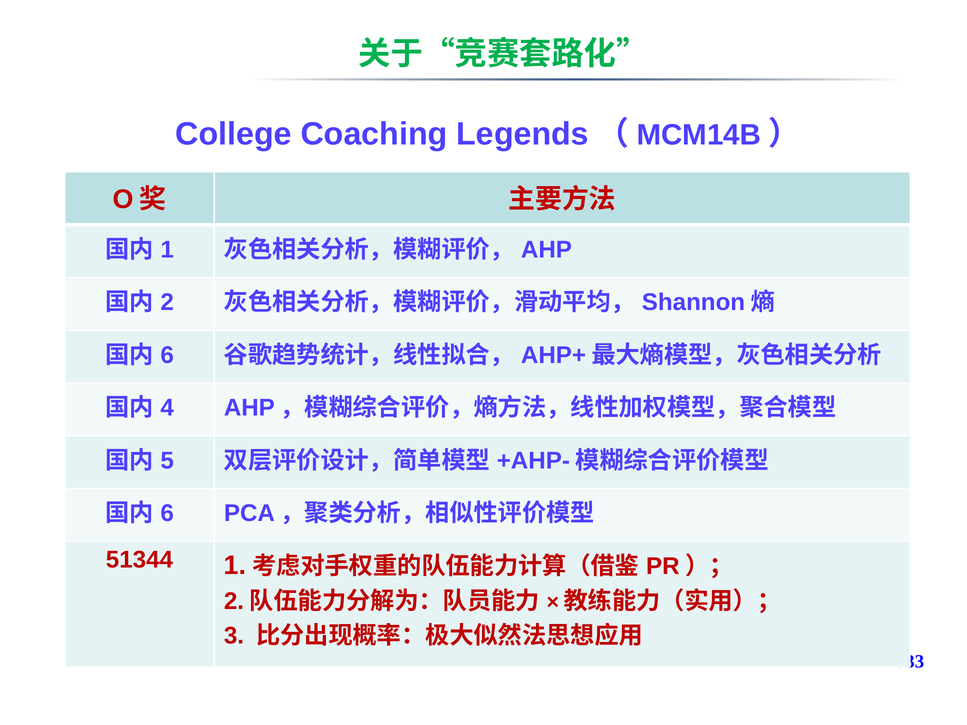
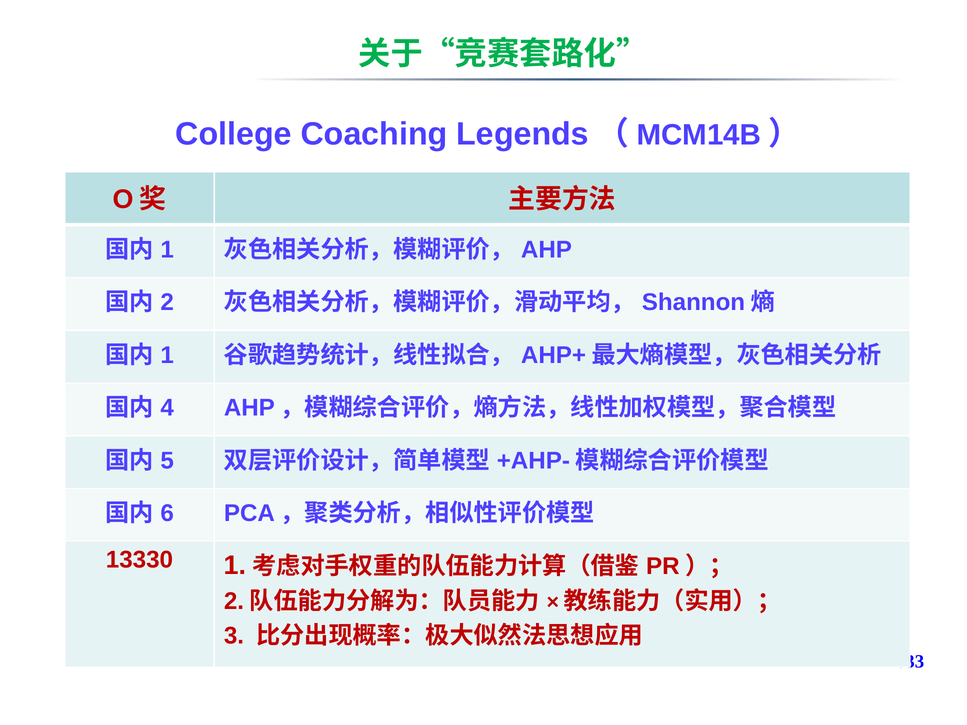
6 at (167, 355): 6 -> 1
51344: 51344 -> 13330
